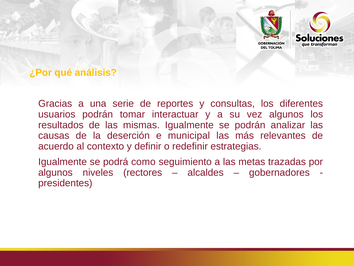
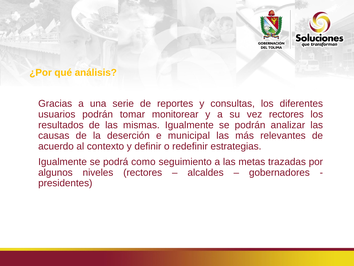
interactuar: interactuar -> monitorear
vez algunos: algunos -> rectores
